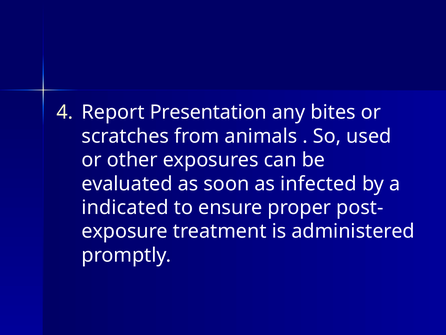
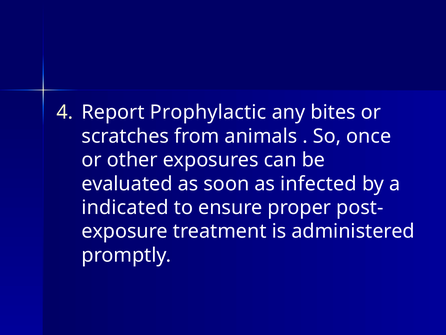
Presentation: Presentation -> Prophylactic
used: used -> once
